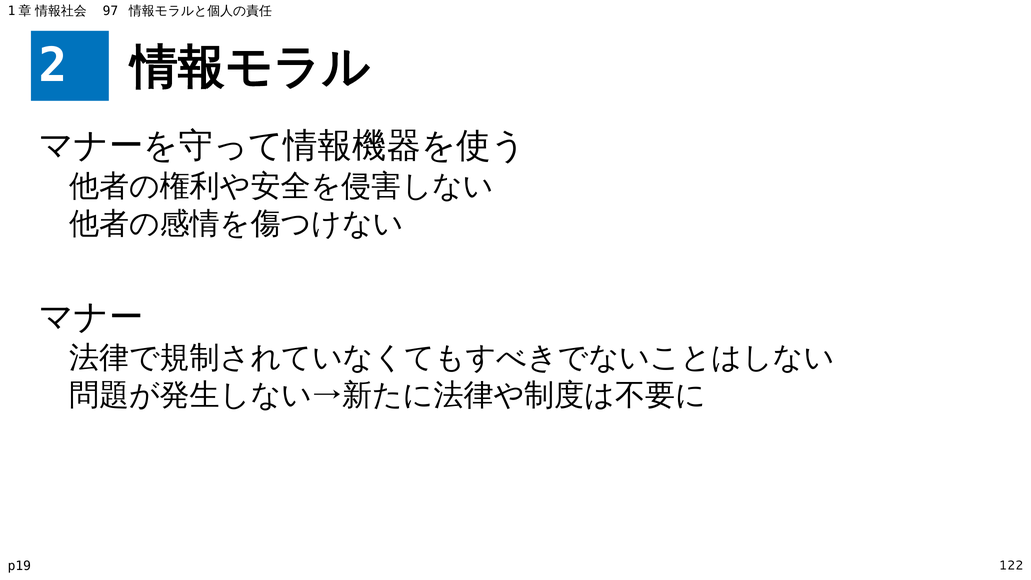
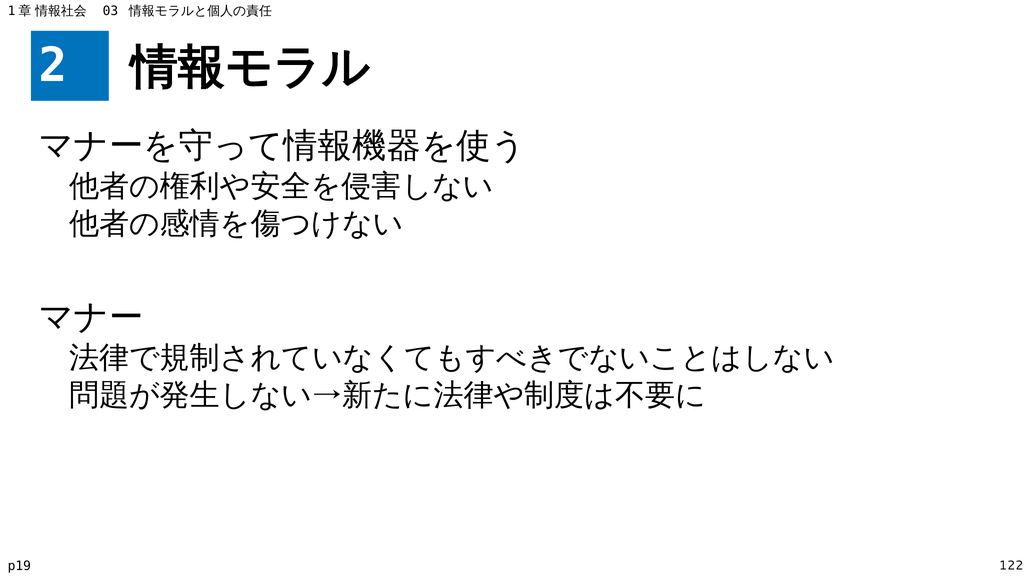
97: 97 -> 03
